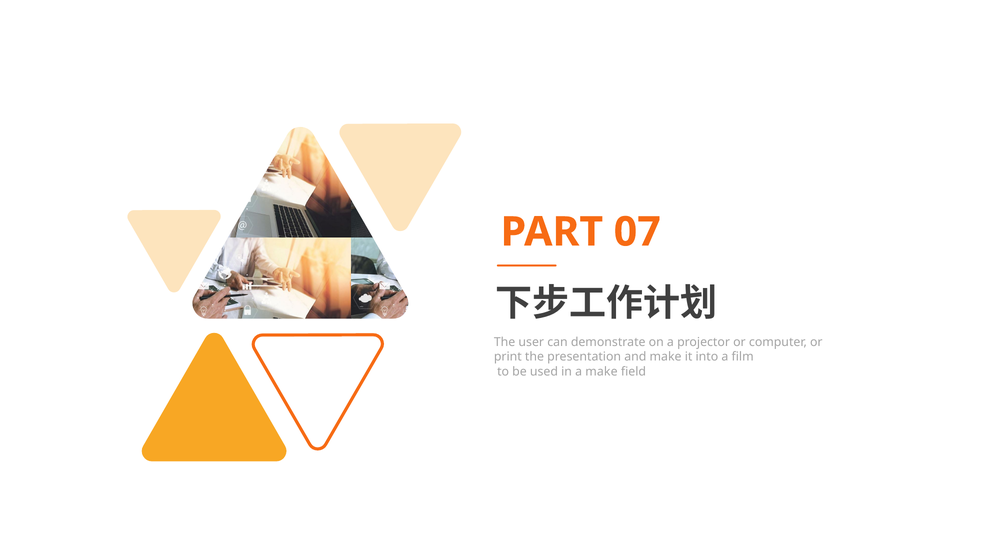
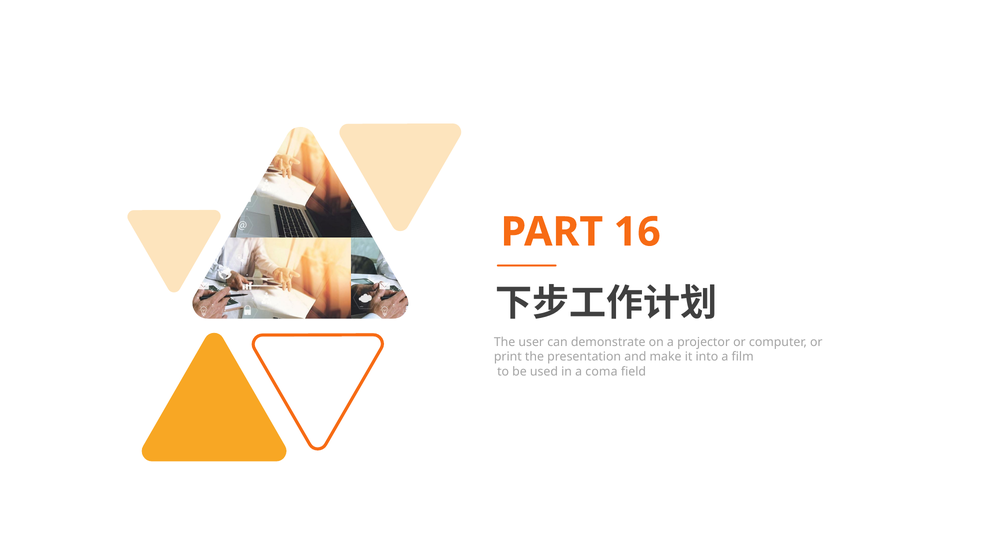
07: 07 -> 16
a make: make -> coma
